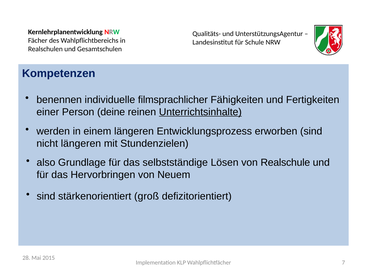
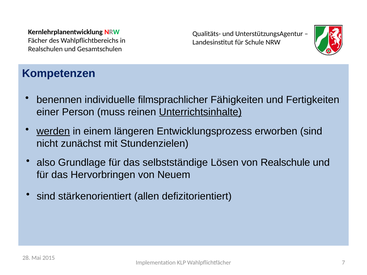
deine: deine -> muss
werden underline: none -> present
nicht längeren: längeren -> zunächst
groß: groß -> allen
